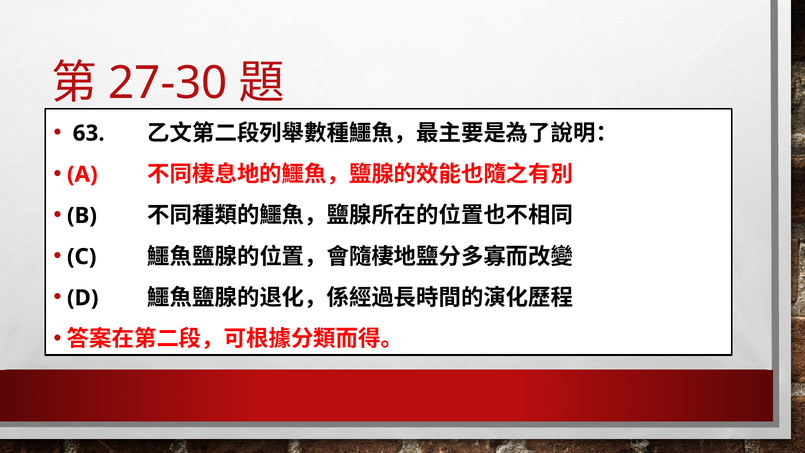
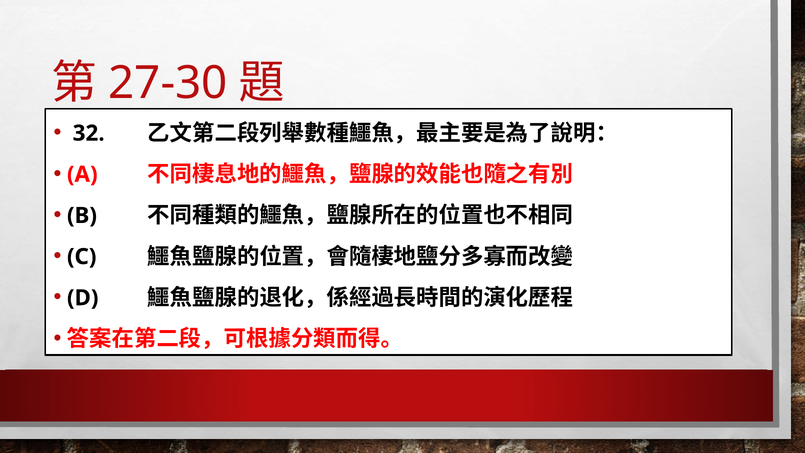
63: 63 -> 32
